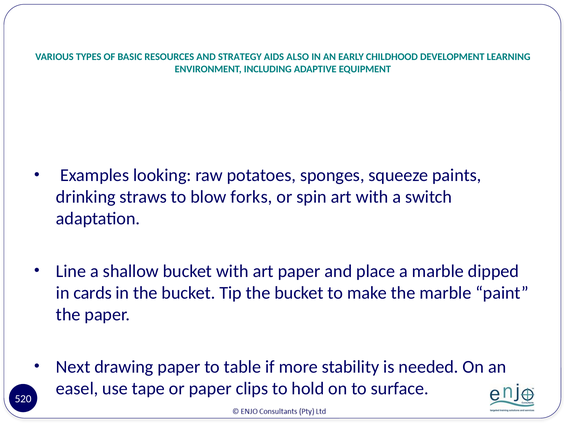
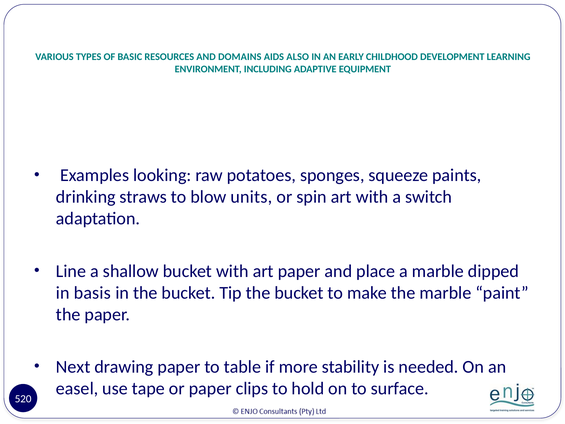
STRATEGY: STRATEGY -> DOMAINS
forks: forks -> units
cards: cards -> basis
